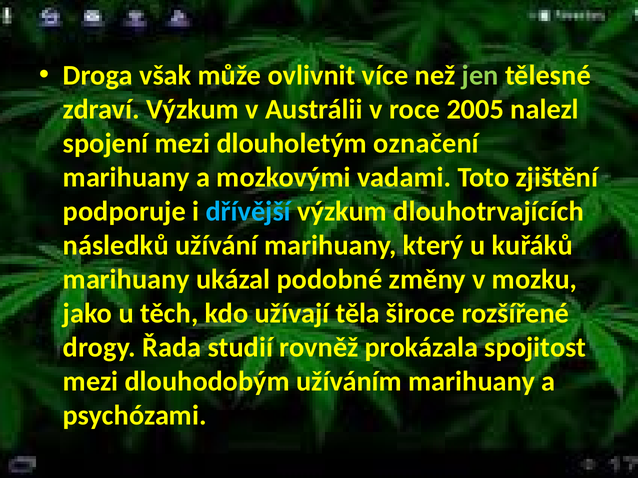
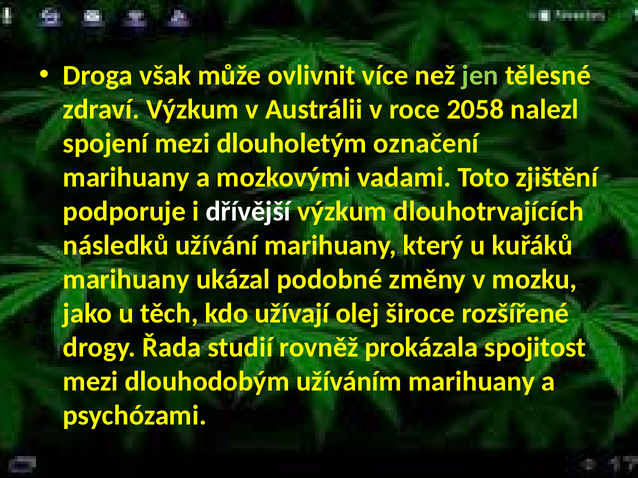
2005: 2005 -> 2058
dřívější colour: light blue -> white
těla: těla -> olej
